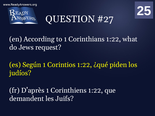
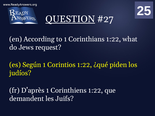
QUESTION underline: none -> present
